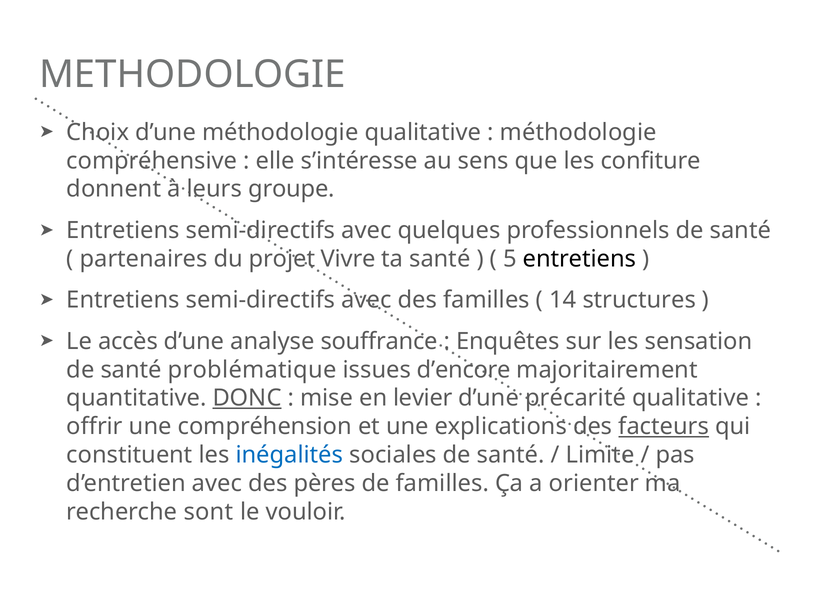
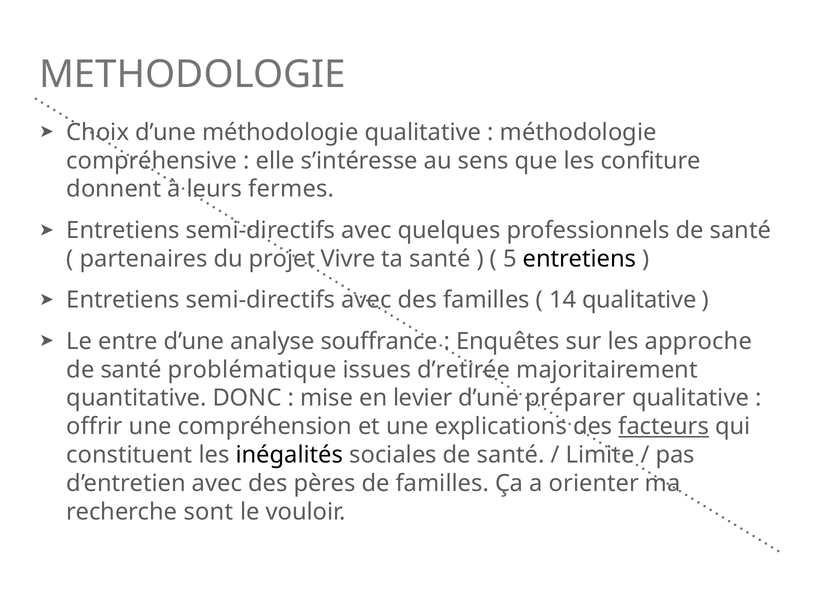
groupe: groupe -> fermes
14 structures: structures -> qualitative
accès: accès -> entre
sensation: sensation -> approche
d’encore: d’encore -> d’retirée
DONC underline: present -> none
précarité: précarité -> préparer
inégalités colour: blue -> black
